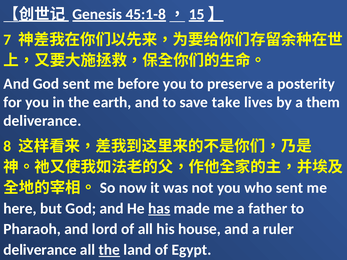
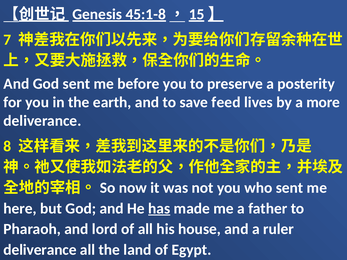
take: take -> feed
them: them -> more
the at (109, 250) underline: present -> none
